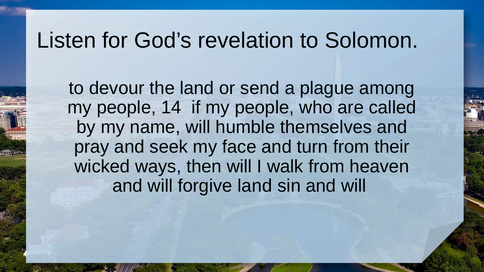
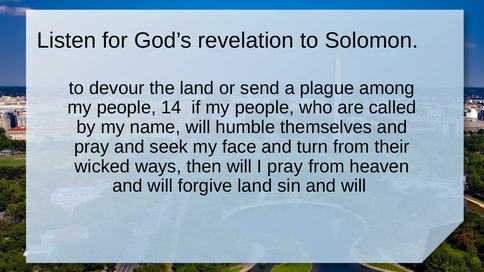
I walk: walk -> pray
